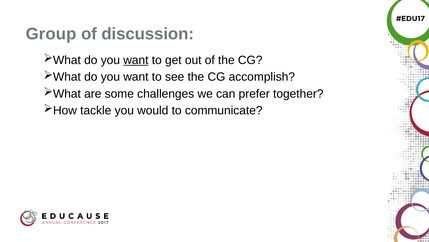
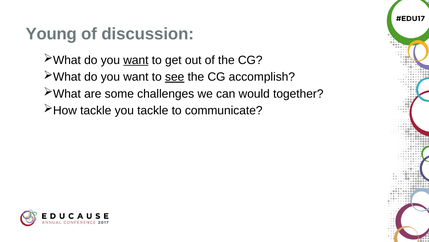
Group: Group -> Young
see underline: none -> present
prefer: prefer -> would
you would: would -> tackle
